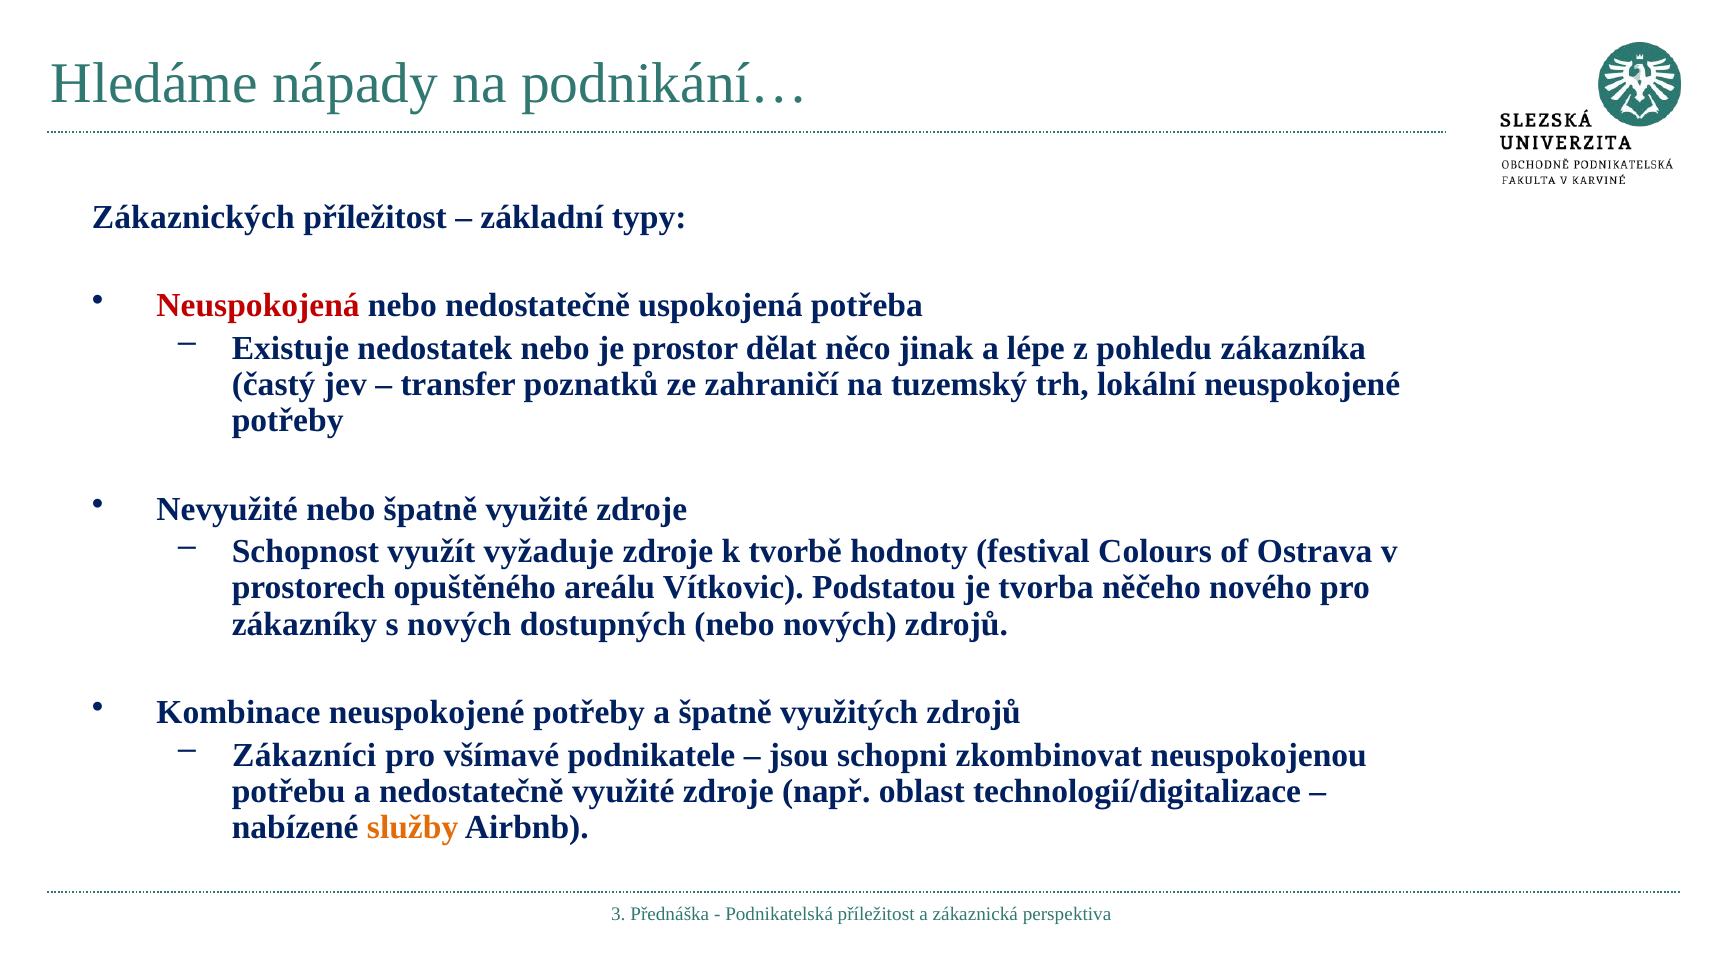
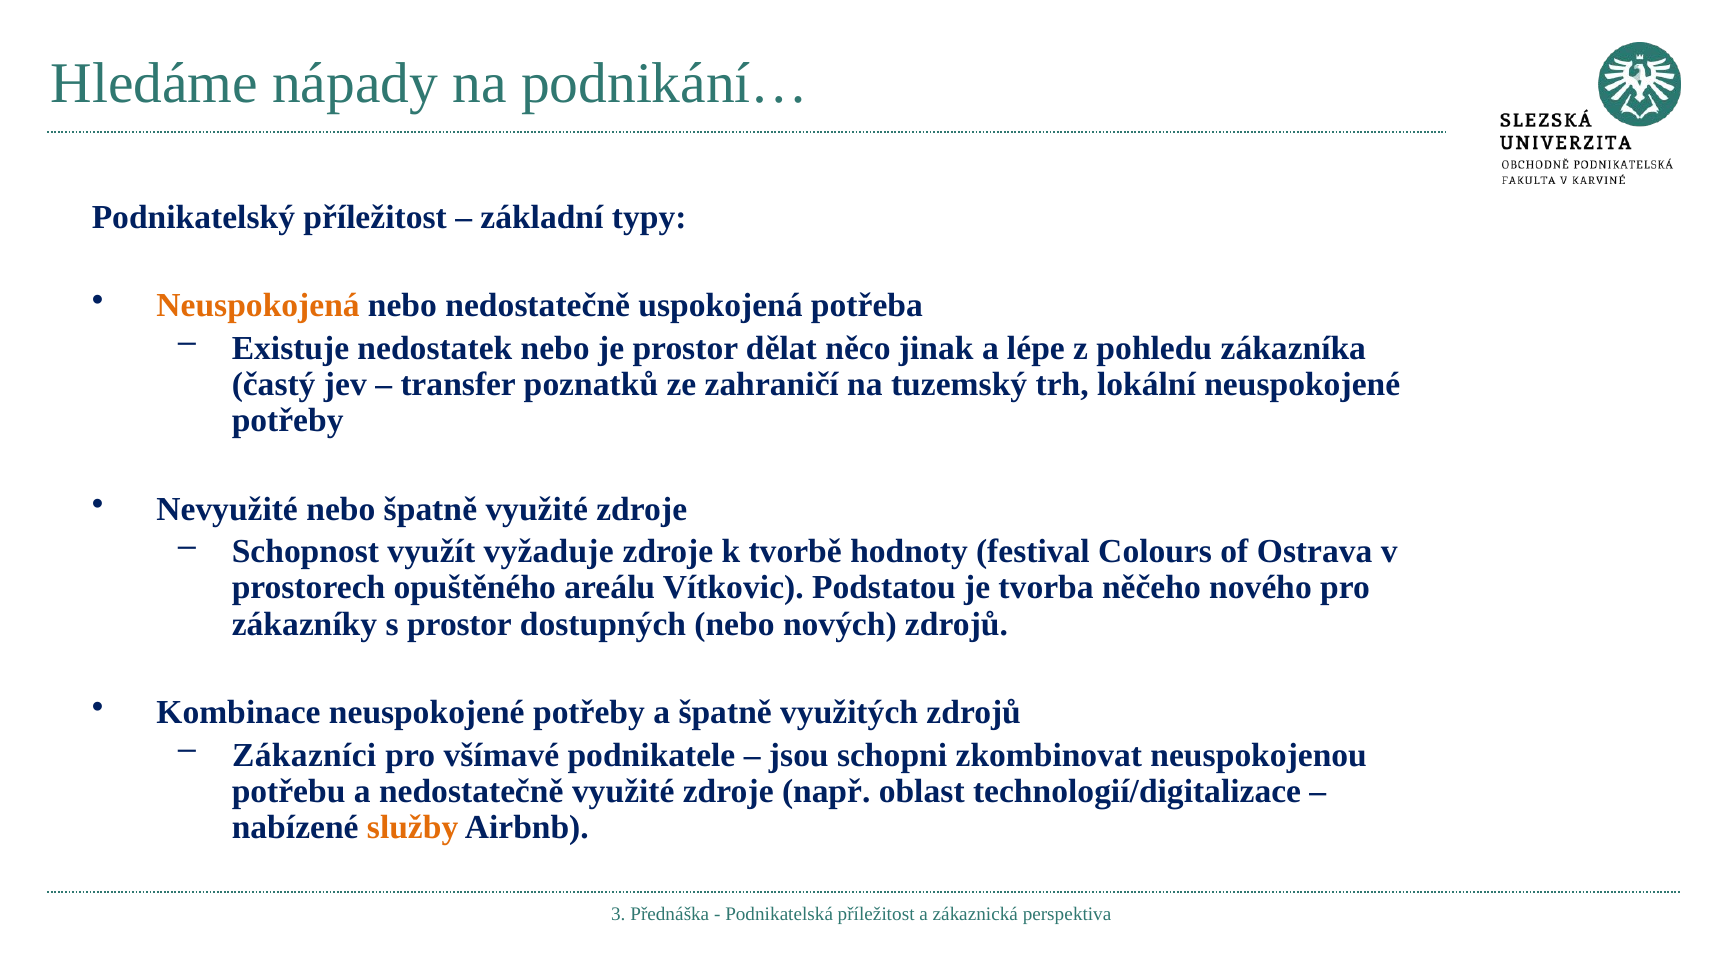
Zákaznických: Zákaznických -> Podnikatelský
Neuspokojená colour: red -> orange
s nových: nových -> prostor
